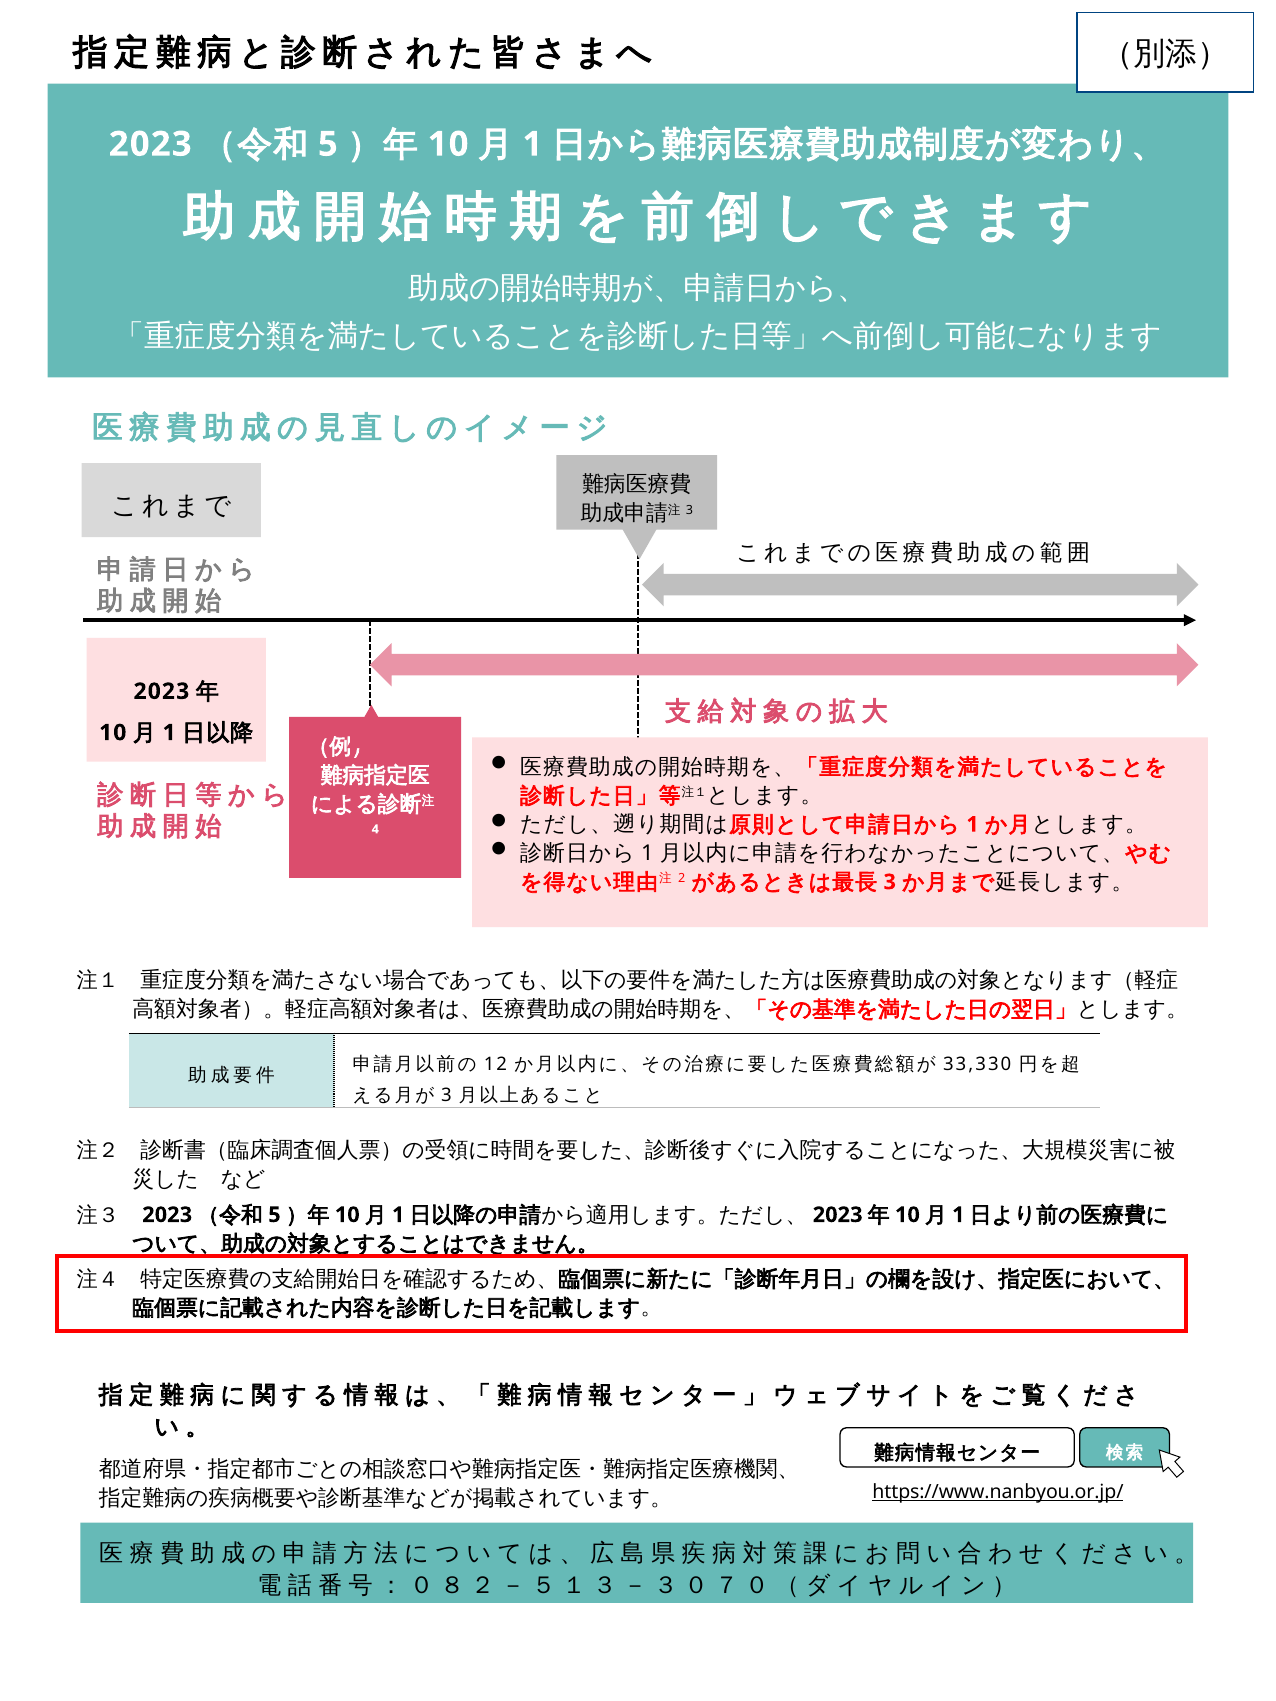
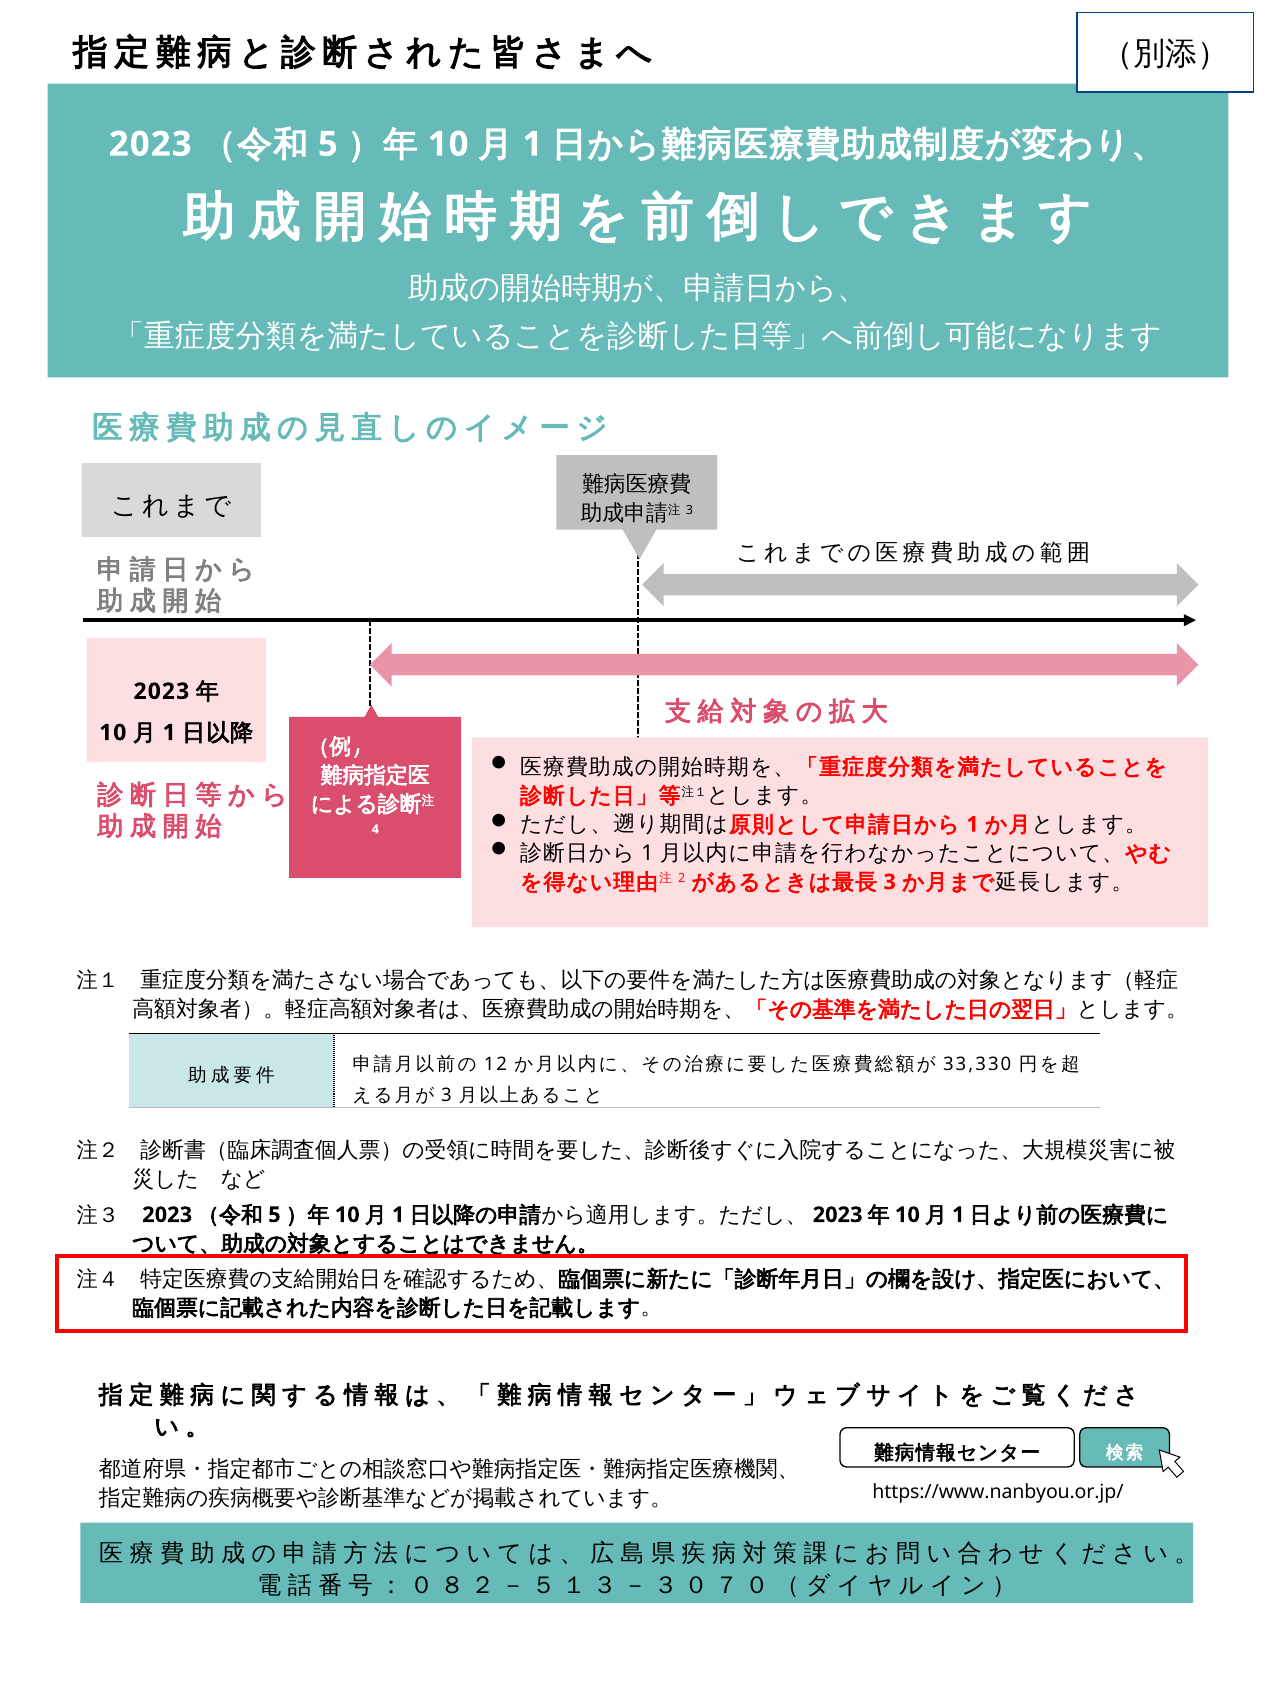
https://www.nanbyou.or.jp/ underline: present -> none
